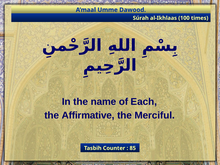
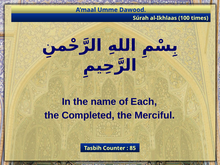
Affirmative: Affirmative -> Completed
